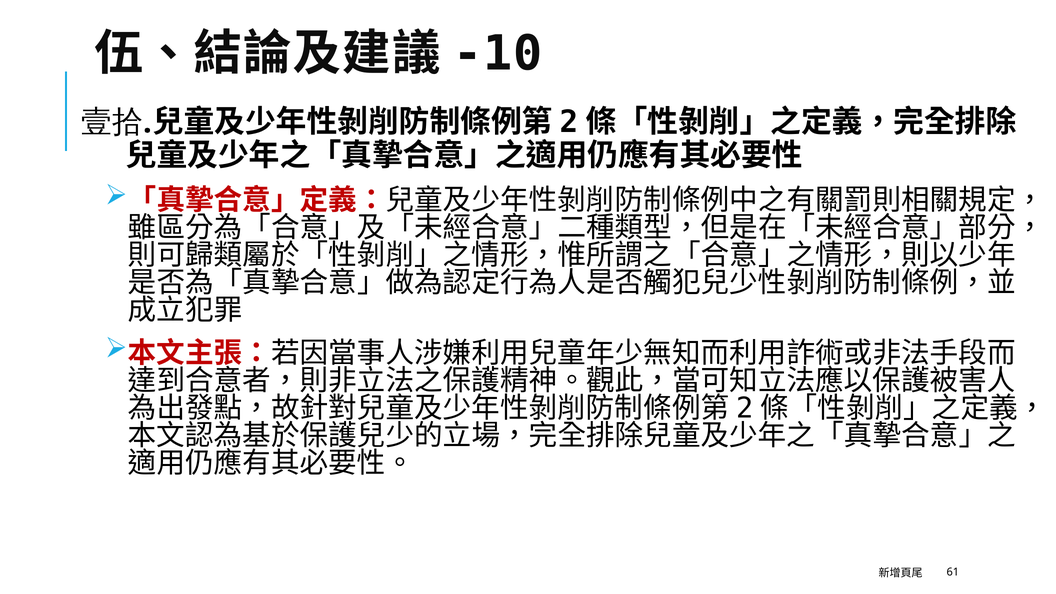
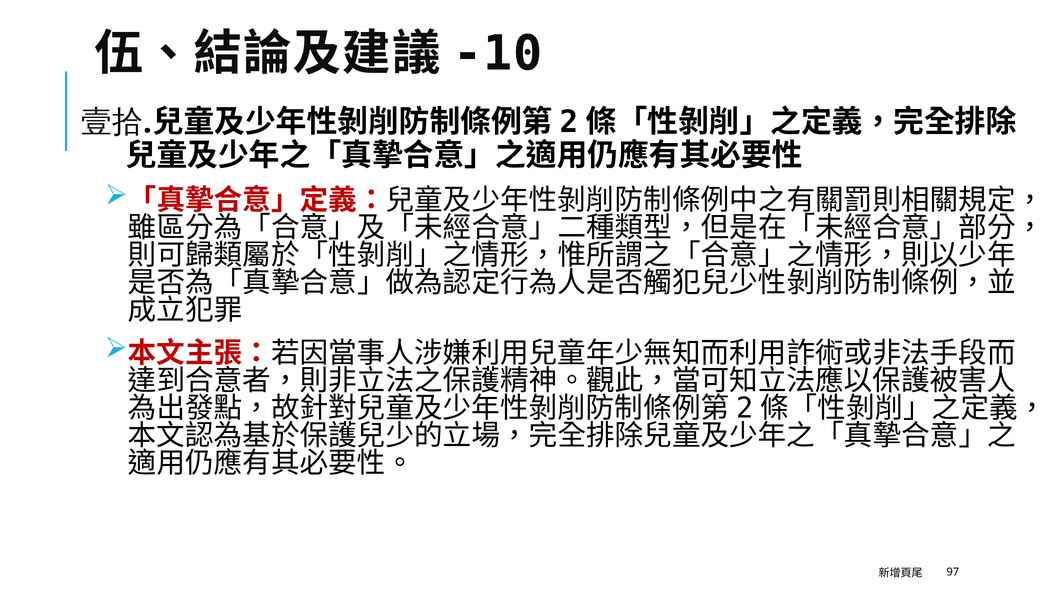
61: 61 -> 97
